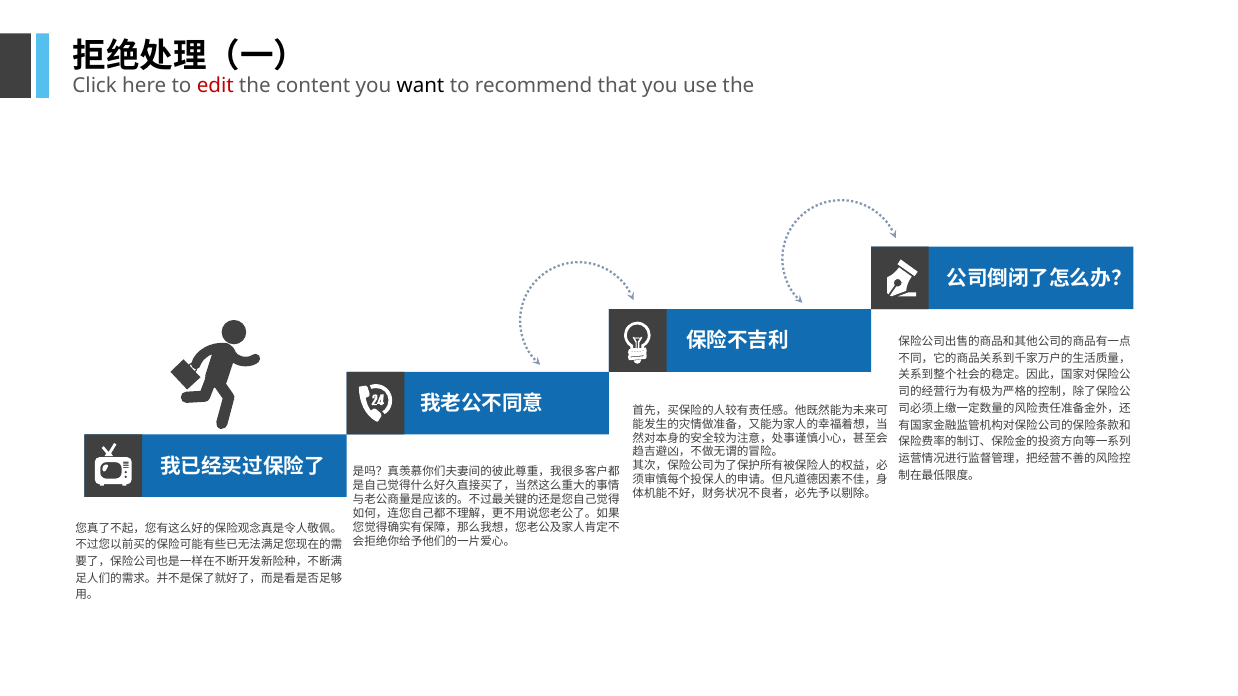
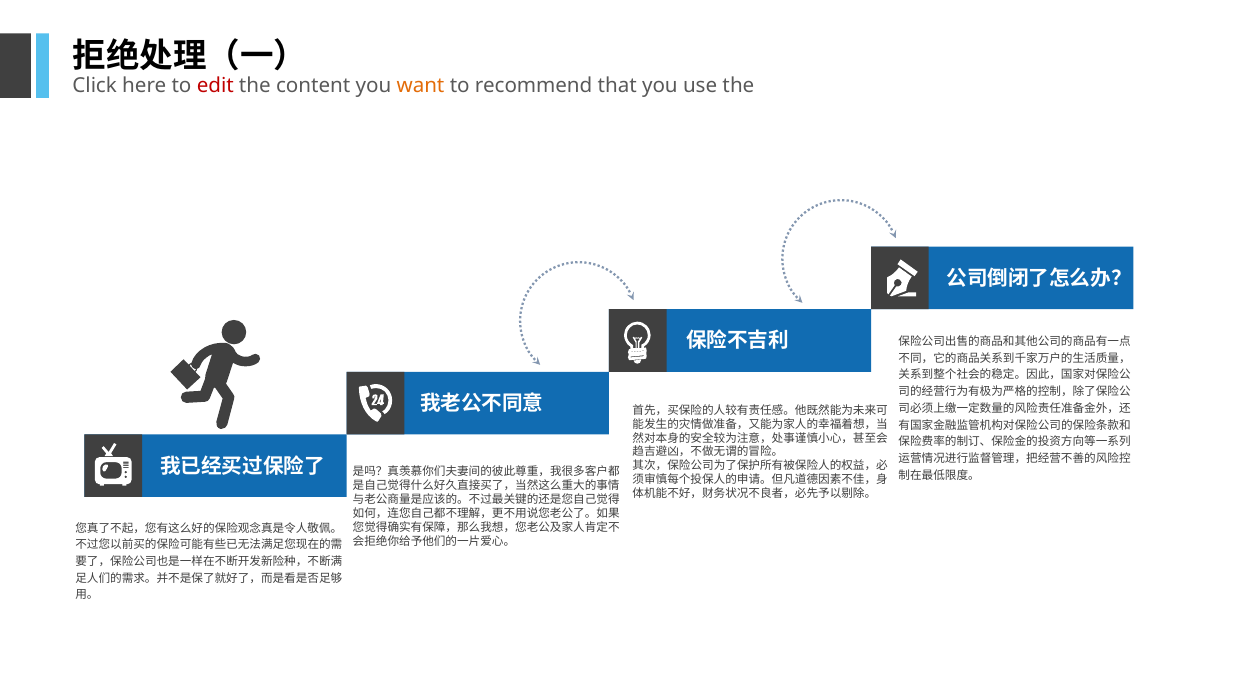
want colour: black -> orange
